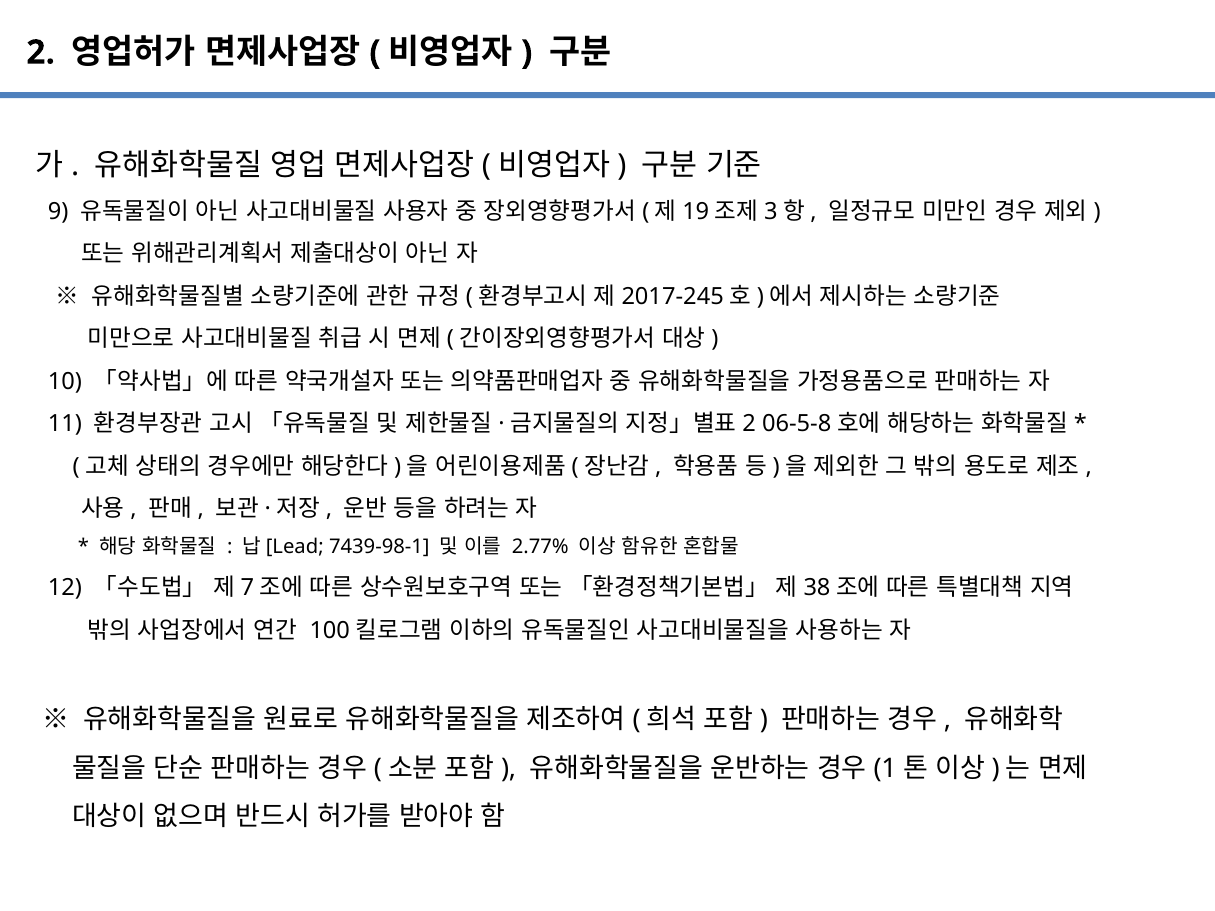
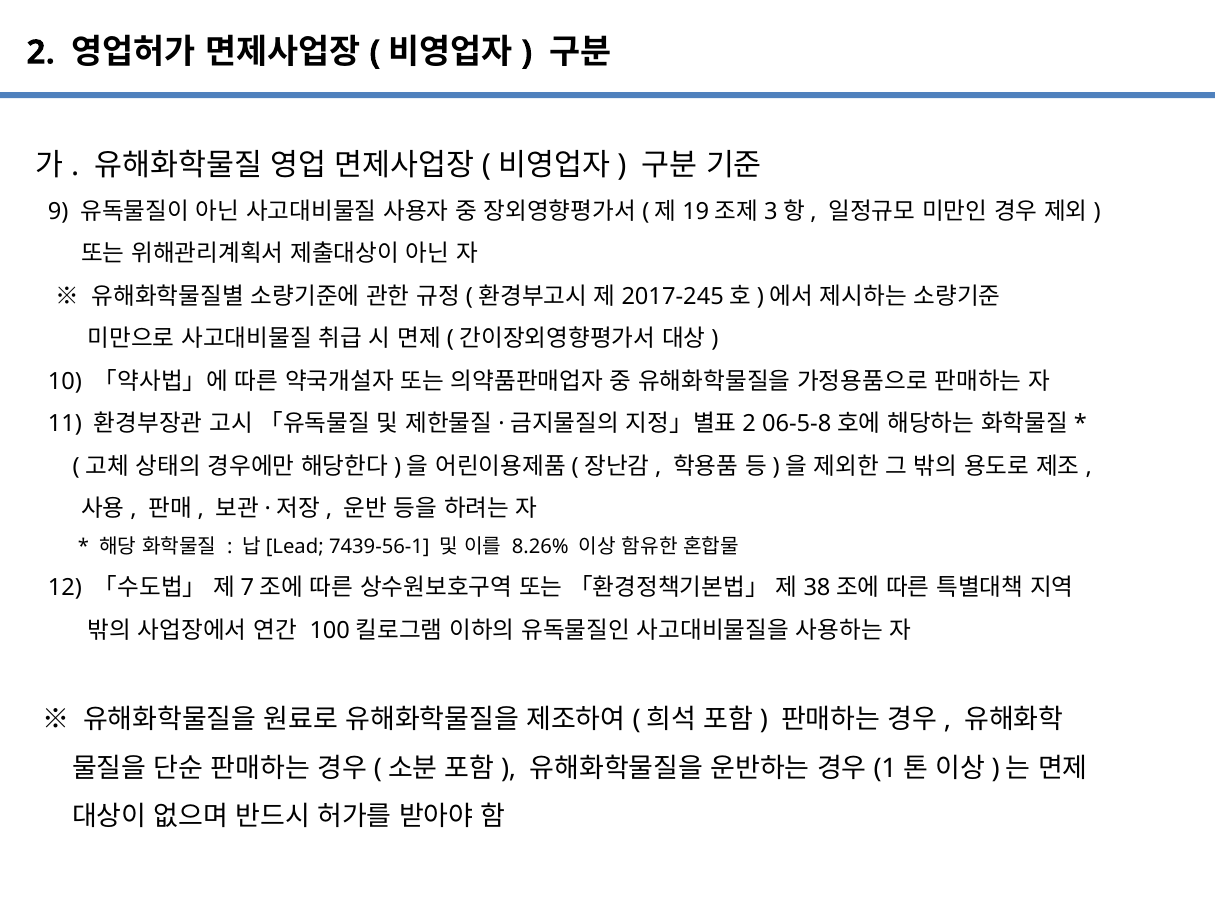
7439-98-1: 7439-98-1 -> 7439-56-1
2.77%: 2.77% -> 8.26%
